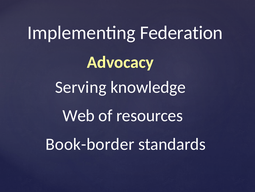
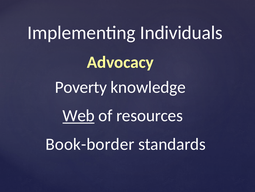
Federation: Federation -> Individuals
Serving: Serving -> Poverty
Web underline: none -> present
